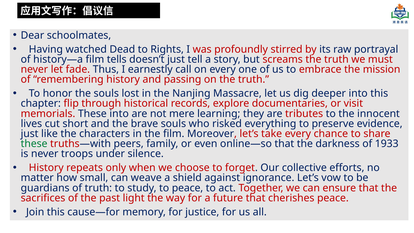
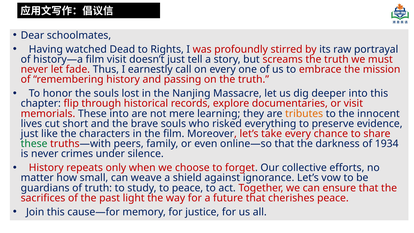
film tells: tells -> visit
tributes colour: red -> orange
1933: 1933 -> 1934
troops: troops -> crimes
